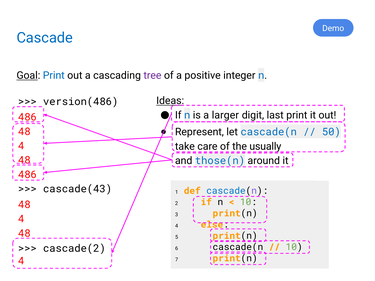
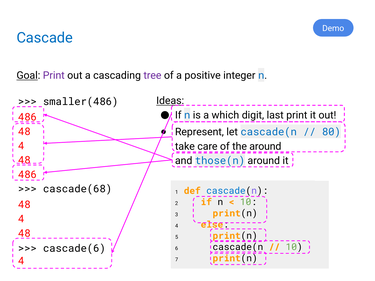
Print at (54, 76) colour: blue -> purple
version(486: version(486 -> smaller(486
larger: larger -> which
50: 50 -> 80
the usually: usually -> around
cascade(43: cascade(43 -> cascade(68
cascade(2: cascade(2 -> cascade(6
